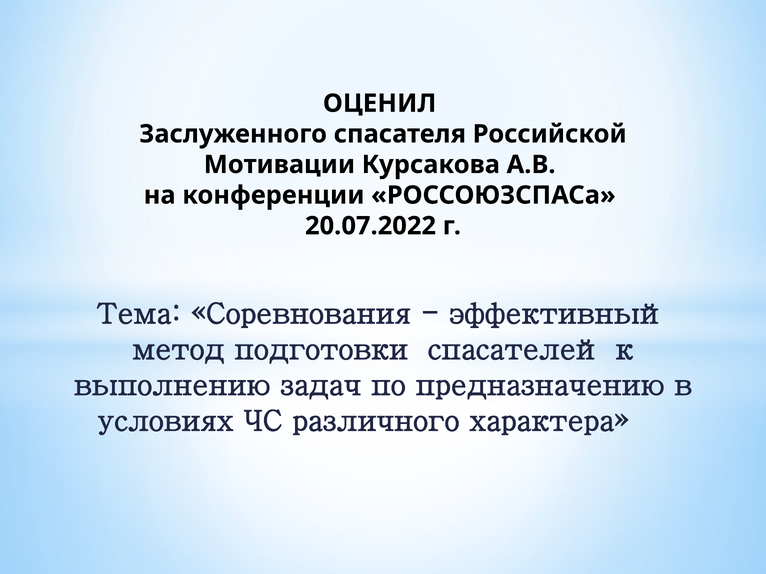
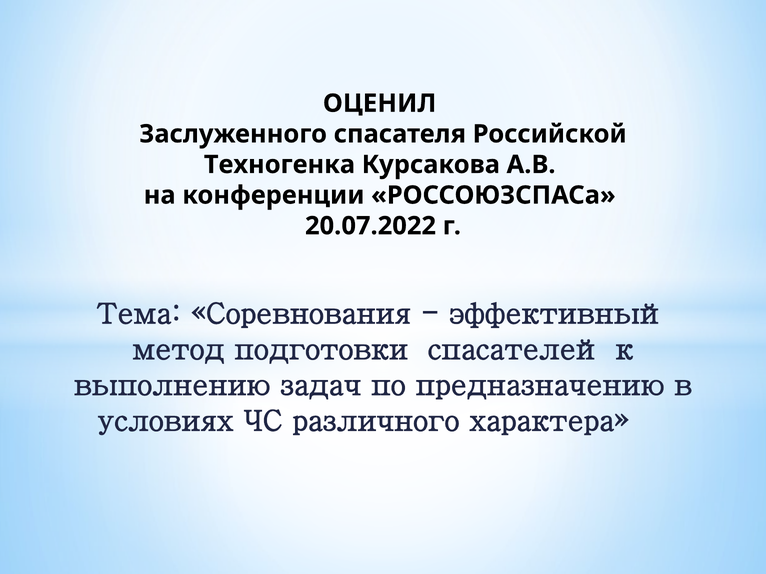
Мотивации: Мотивации -> Техногенка
